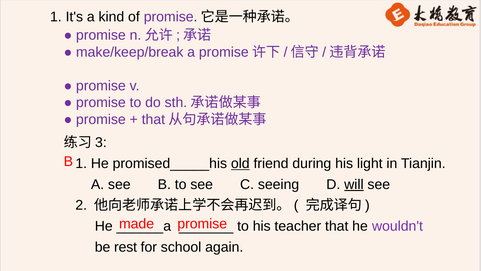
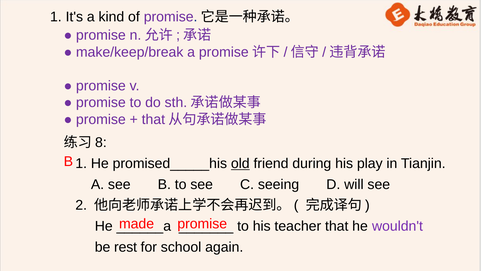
3: 3 -> 8
light: light -> play
will underline: present -> none
